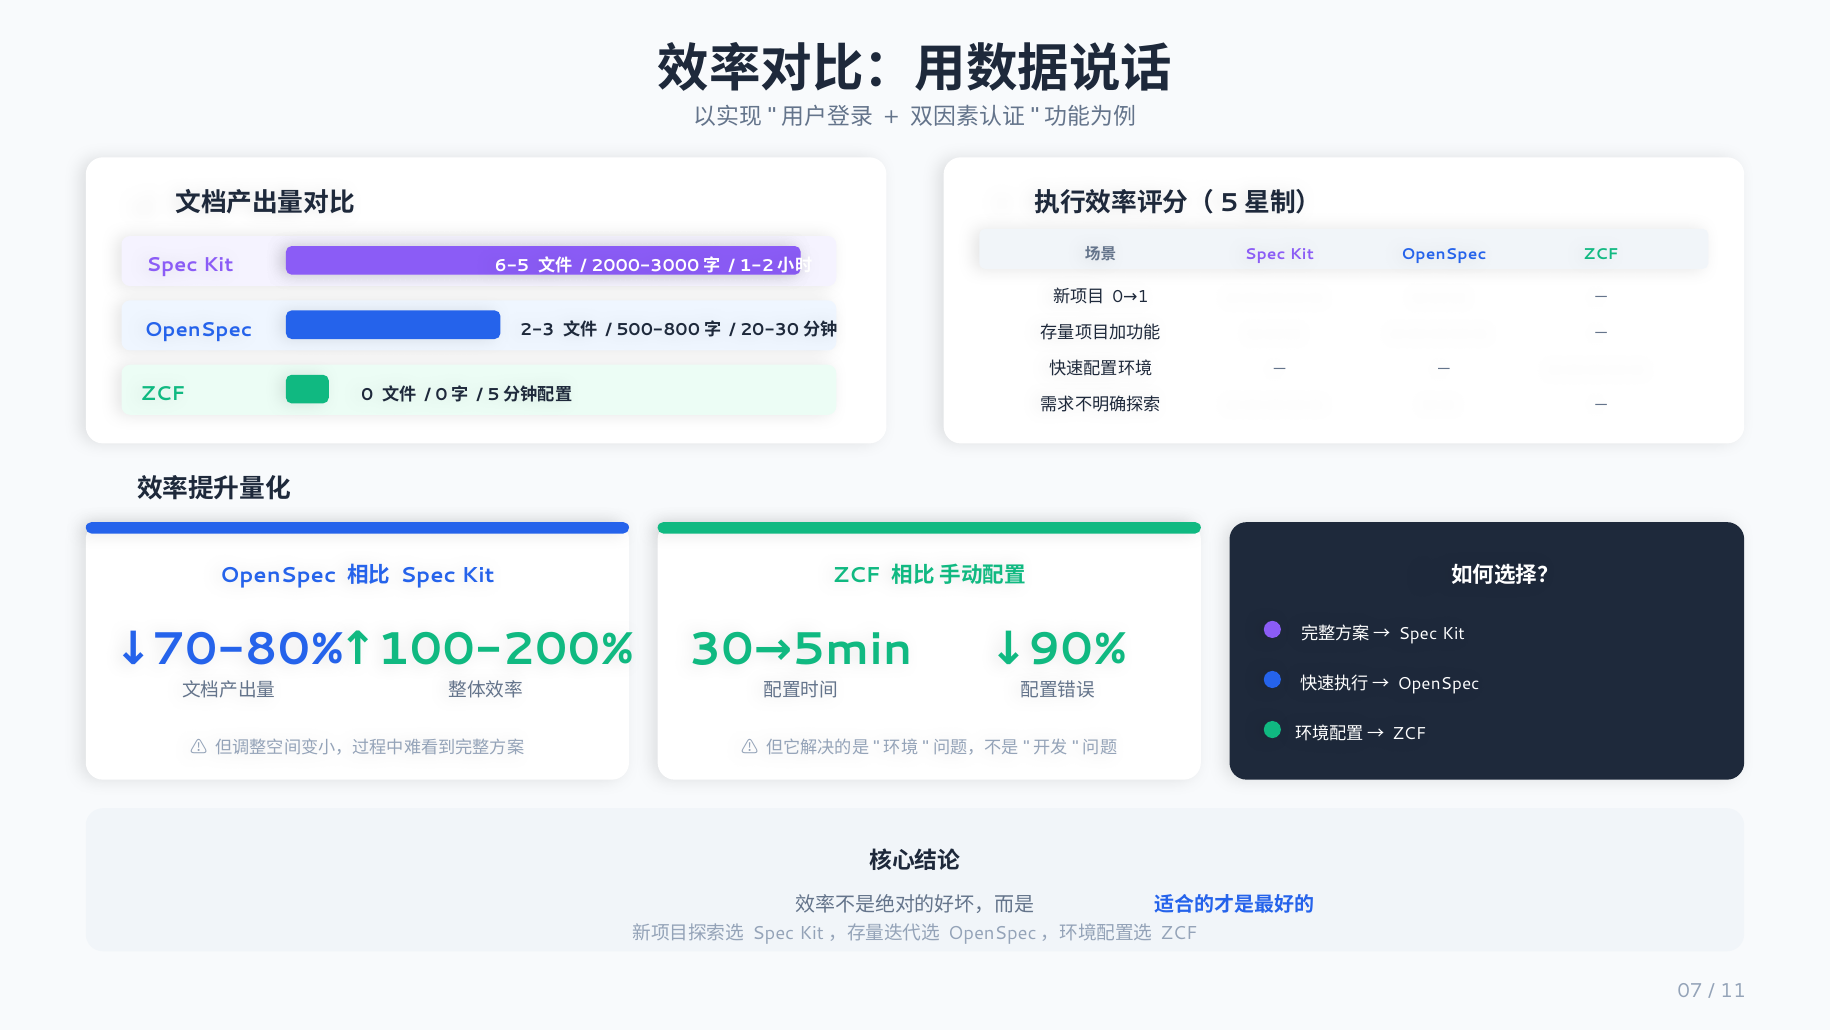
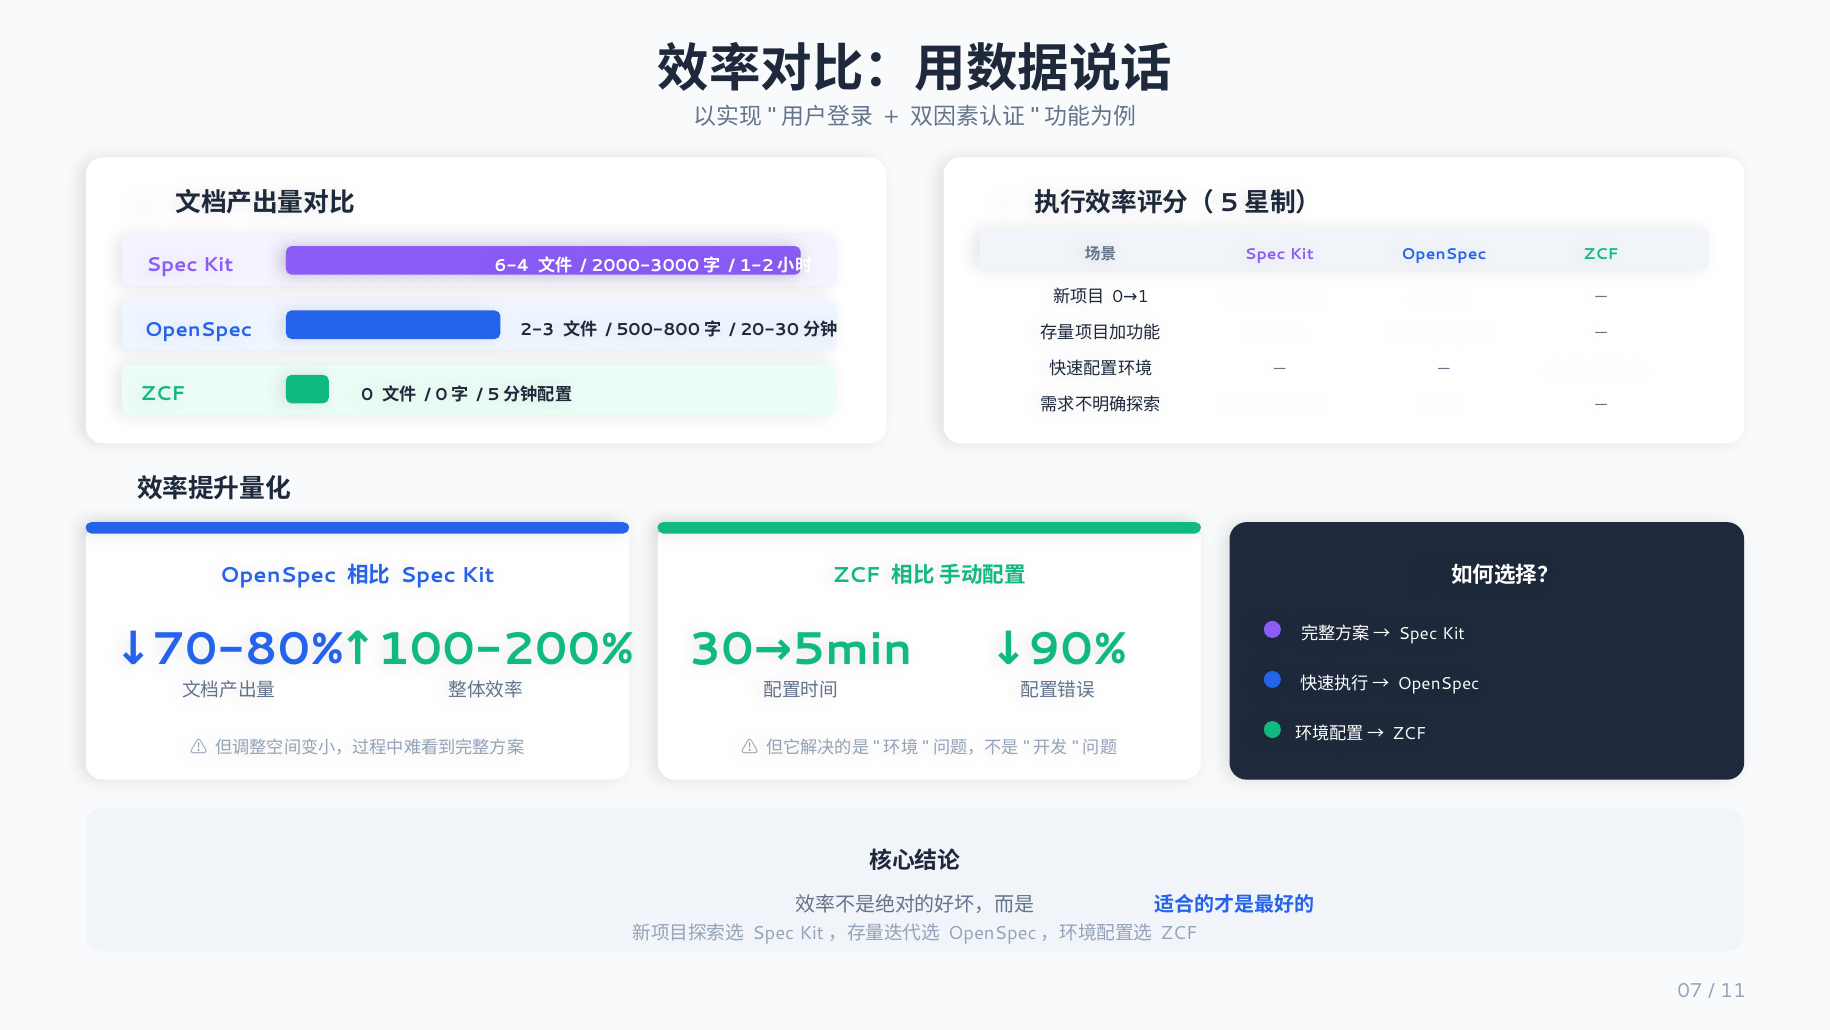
6-5: 6-5 -> 6-4
